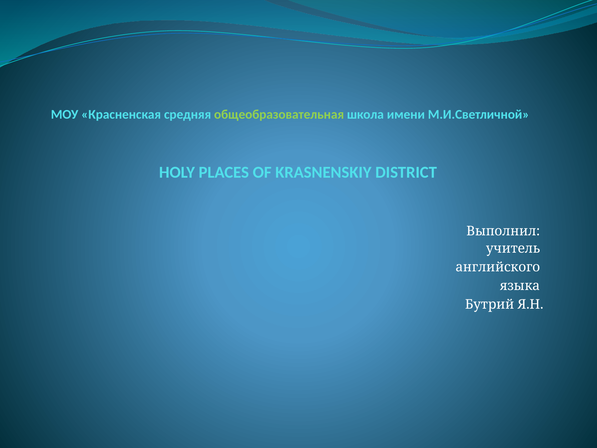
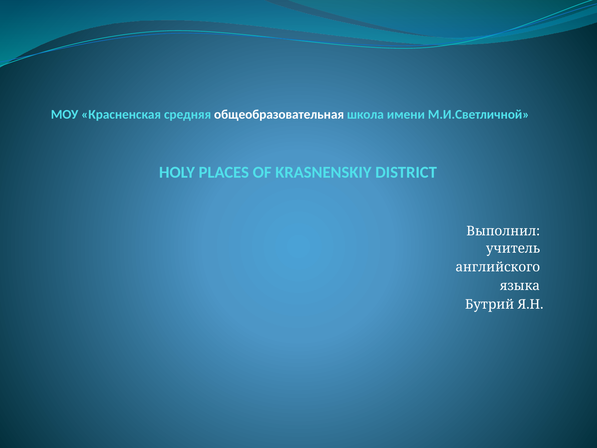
общеобразовательная colour: light green -> white
